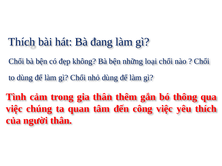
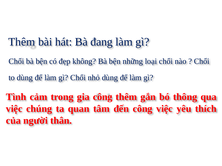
Thích at (22, 42): Thích -> Thêm
gia thân: thân -> công
